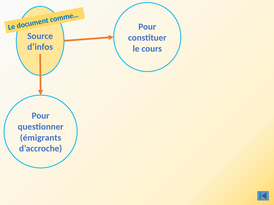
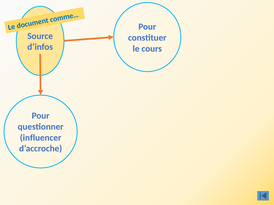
émigrants: émigrants -> influencer
